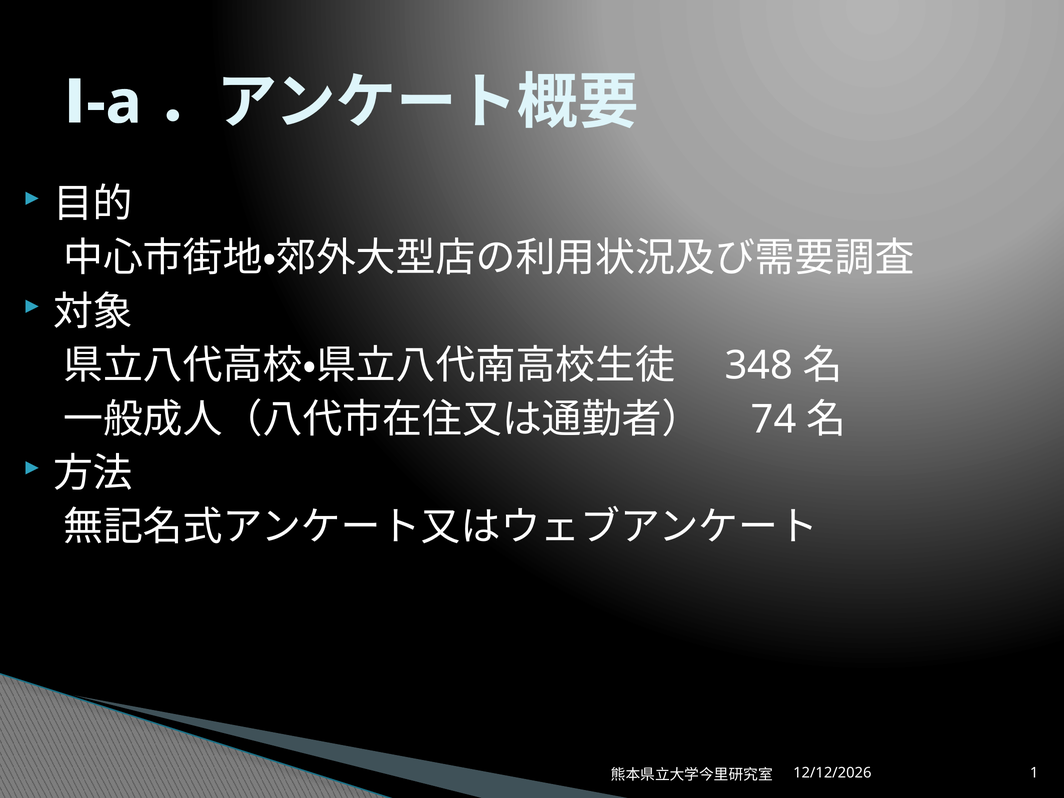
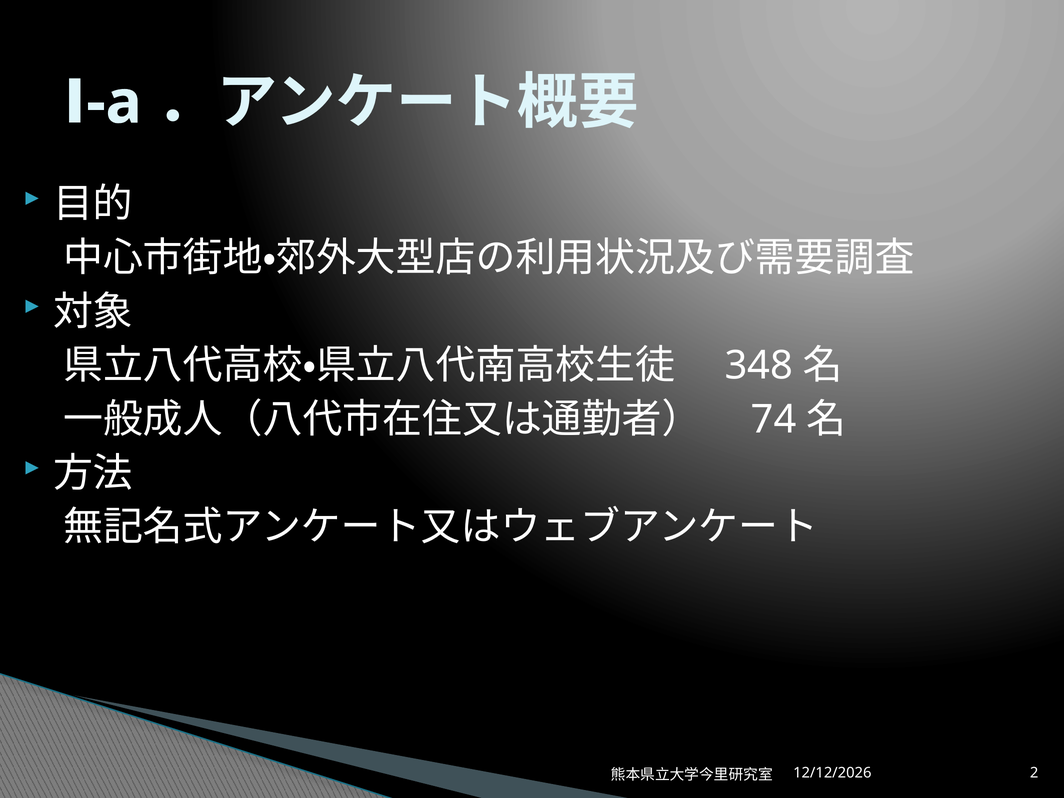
1: 1 -> 2
